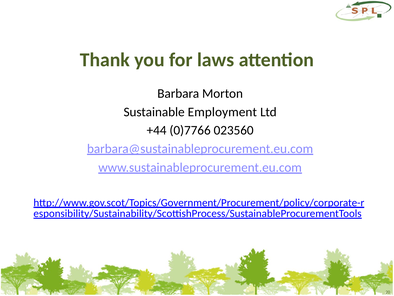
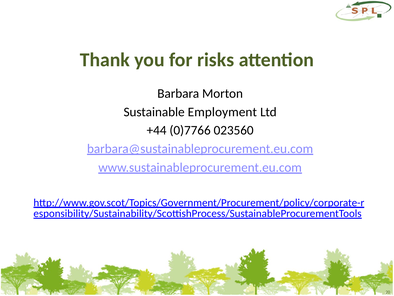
laws: laws -> risks
